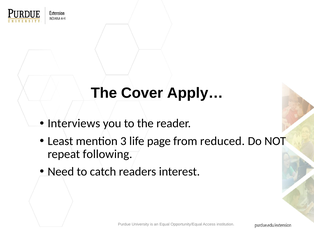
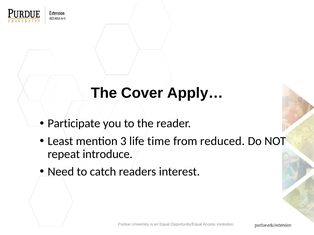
Interviews: Interviews -> Participate
page: page -> time
following: following -> introduce
